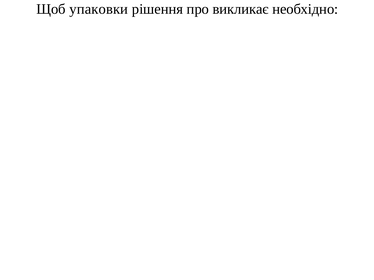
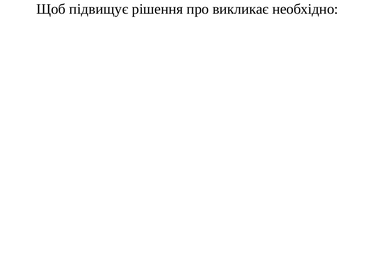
упаковки: упаковки -> підвищує
